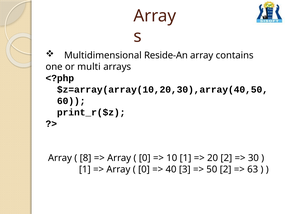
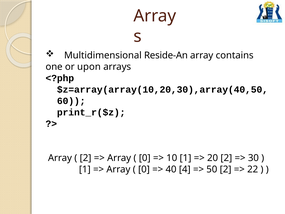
multi: multi -> upon
8 at (86, 158): 8 -> 2
3: 3 -> 4
63: 63 -> 22
